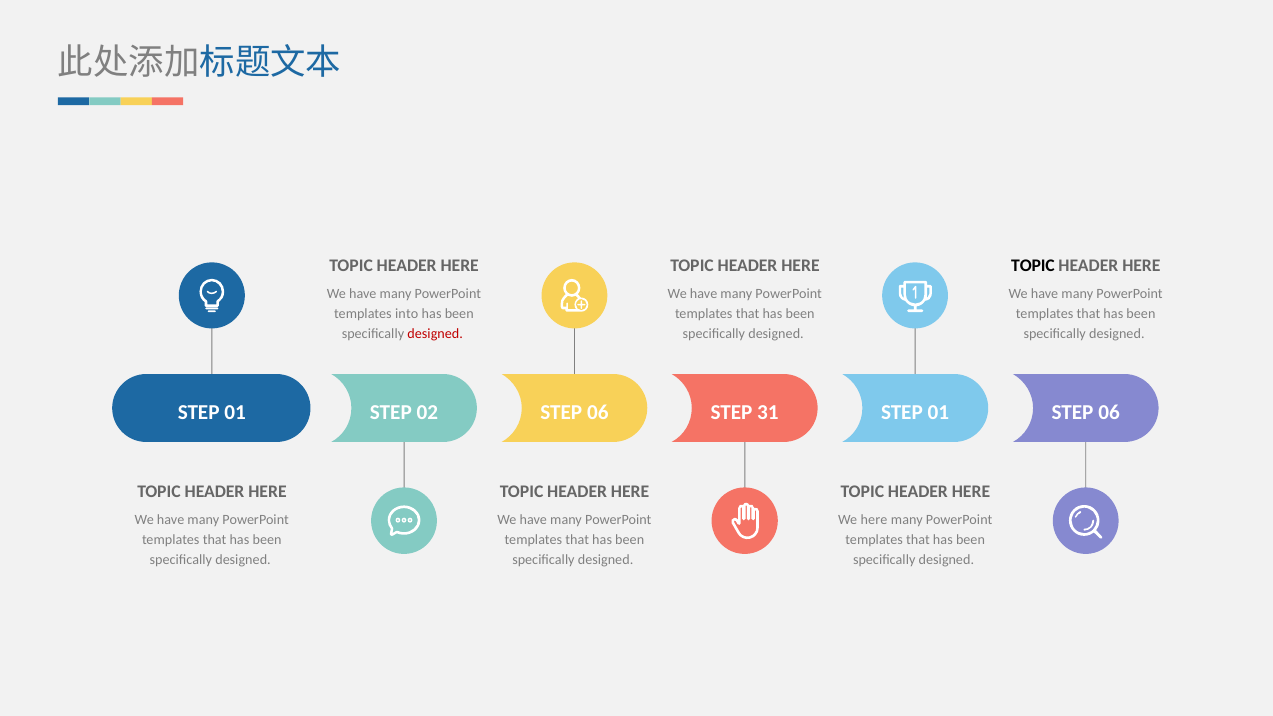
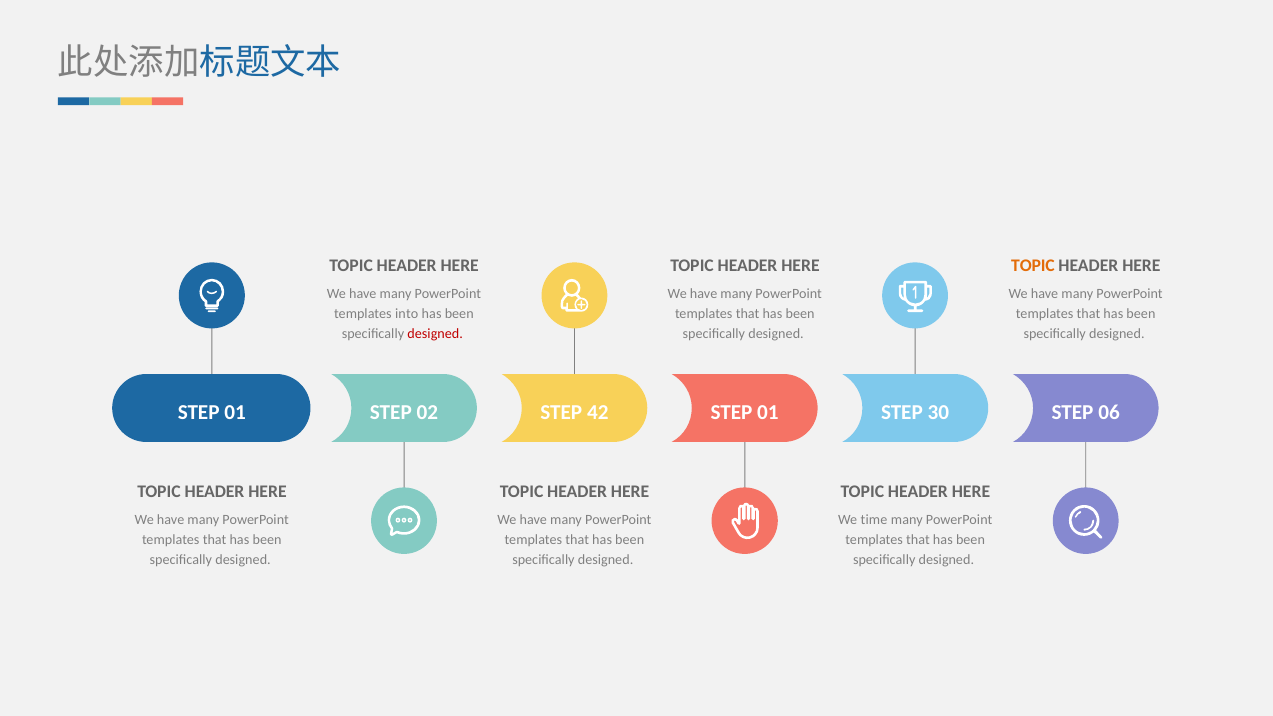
TOPIC at (1033, 266) colour: black -> orange
02 STEP 06: 06 -> 42
31 at (768, 413): 31 -> 01
01 at (938, 413): 01 -> 30
We here: here -> time
